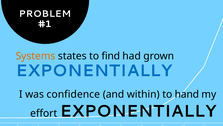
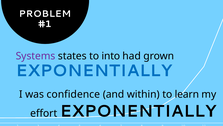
Systems colour: orange -> purple
find: find -> into
hand: hand -> learn
